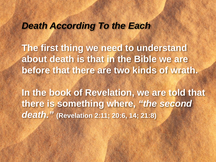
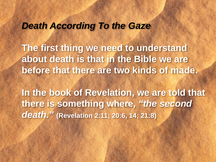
Each: Each -> Gaze
wrath: wrath -> made
